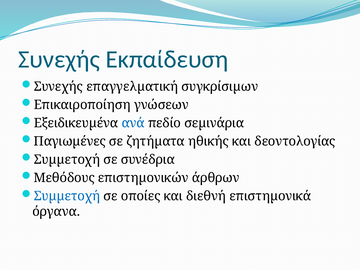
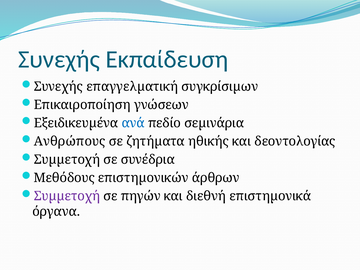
Παγιωµένες: Παγιωµένες -> Ανθρώπους
Συµµετοχή at (67, 196) colour: blue -> purple
οποίες: οποίες -> πηγών
